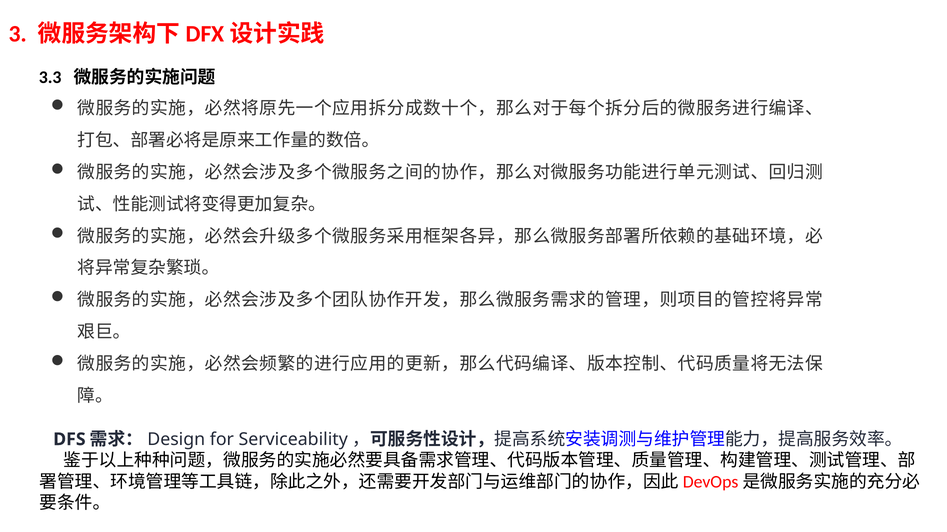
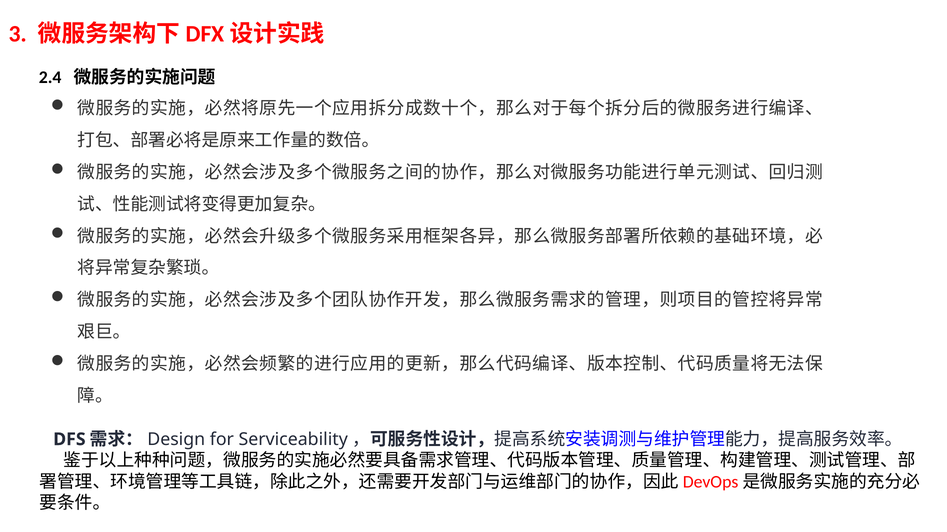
3.3: 3.3 -> 2.4
